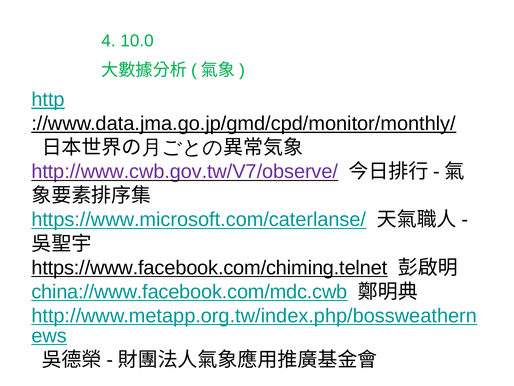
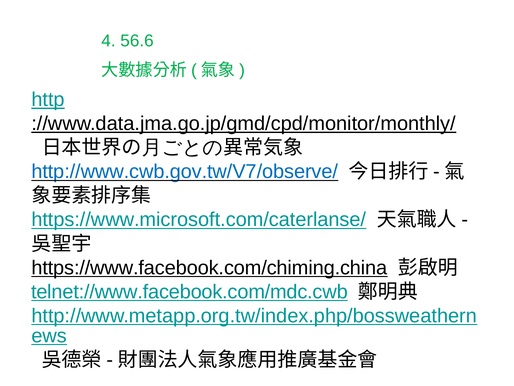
10.0: 10.0 -> 56.6
http://www.cwb.gov.tw/V7/observe/ colour: purple -> blue
https://www.facebook.com/chiming.telnet: https://www.facebook.com/chiming.telnet -> https://www.facebook.com/chiming.china
china://www.facebook.com/mdc.cwb: china://www.facebook.com/mdc.cwb -> telnet://www.facebook.com/mdc.cwb
